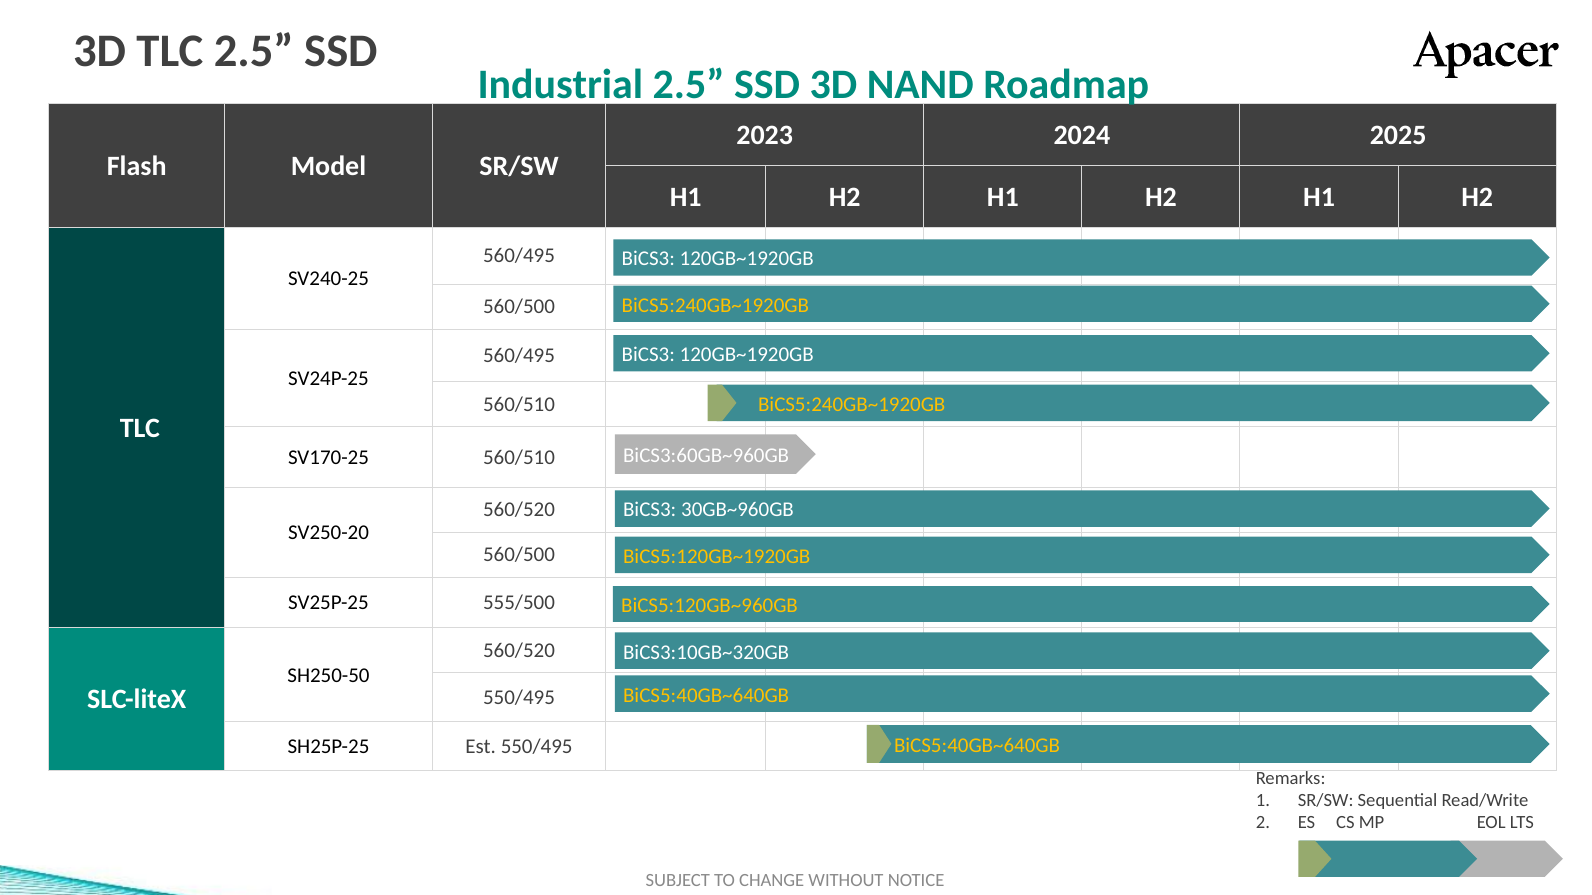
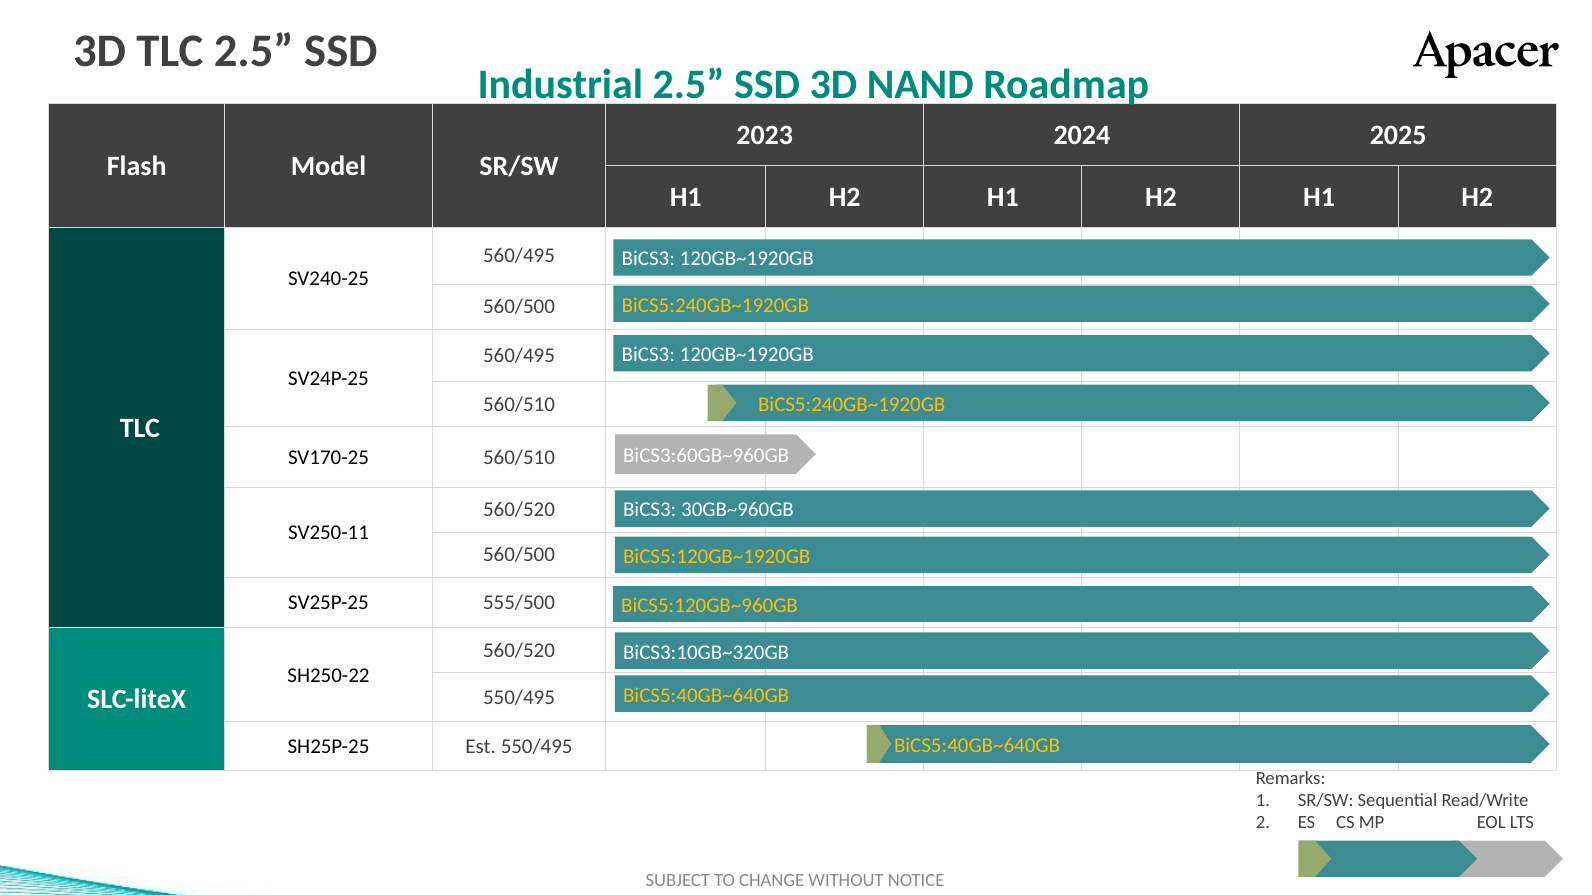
SV250-20: SV250-20 -> SV250-11
SH250-50: SH250-50 -> SH250-22
